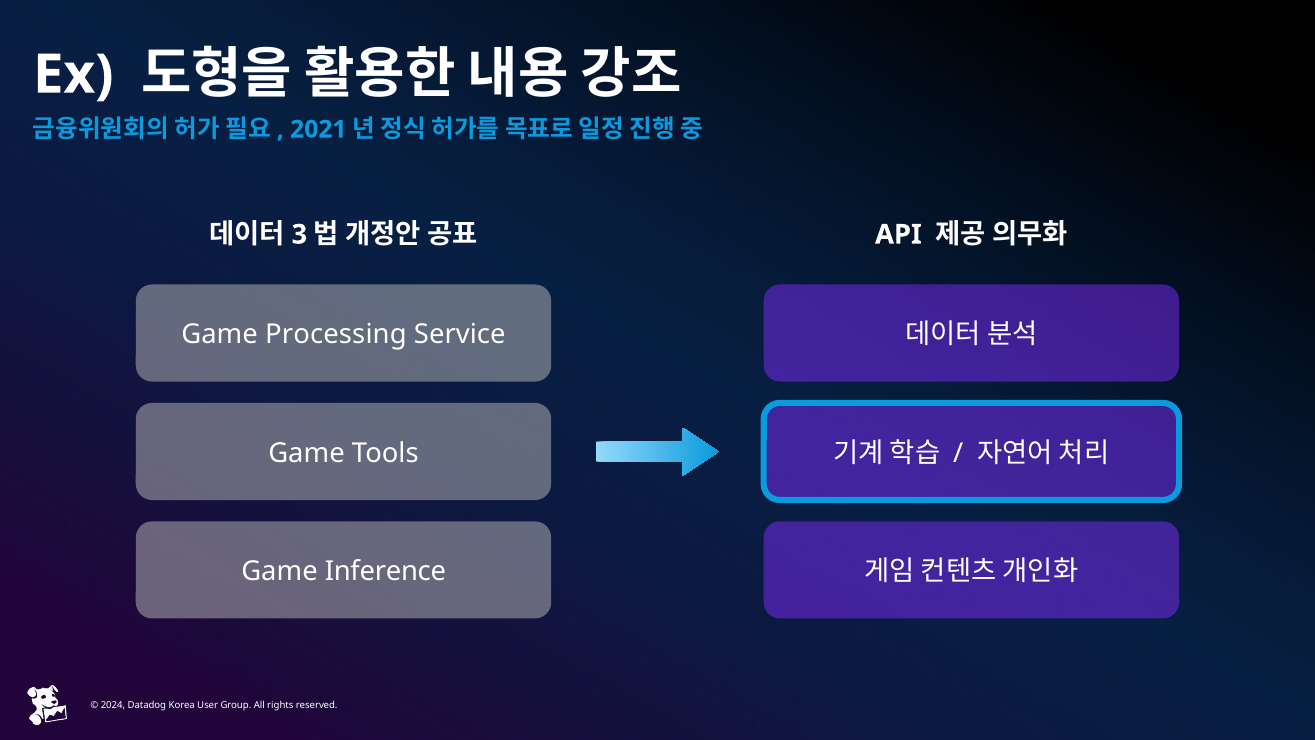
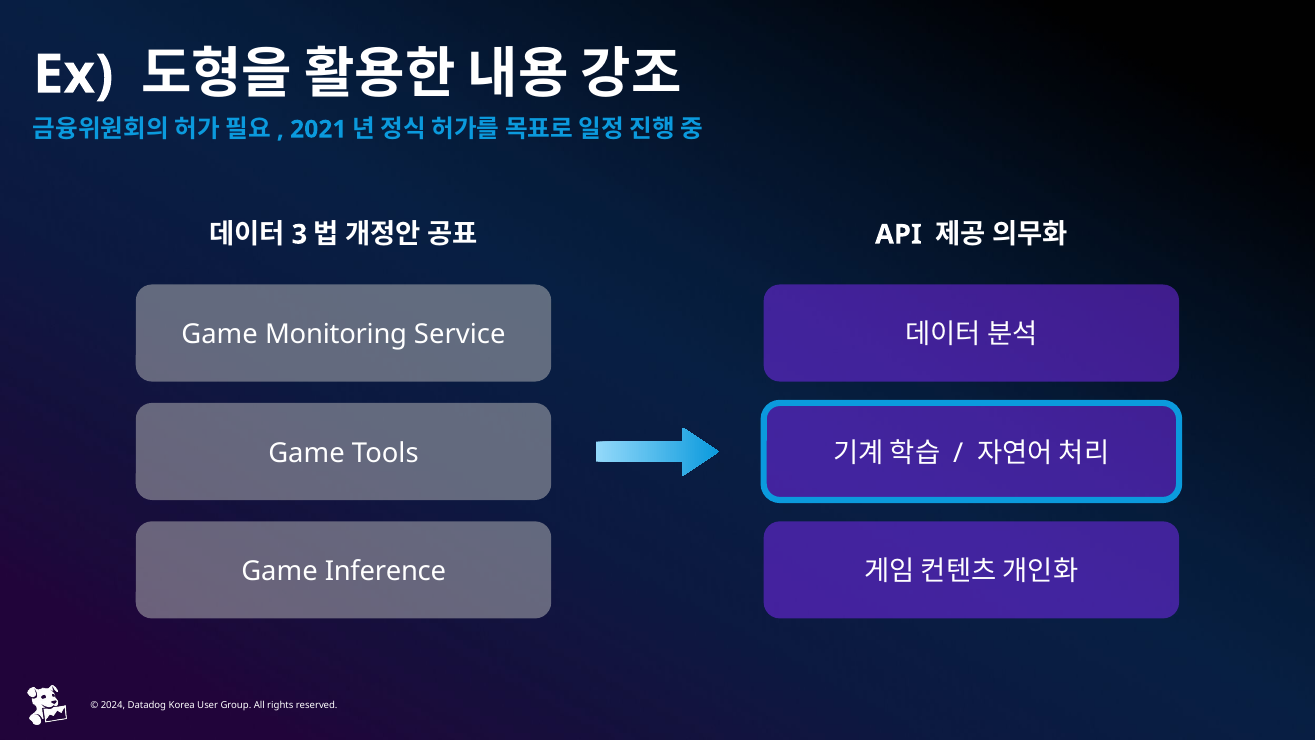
Processing: Processing -> Monitoring
